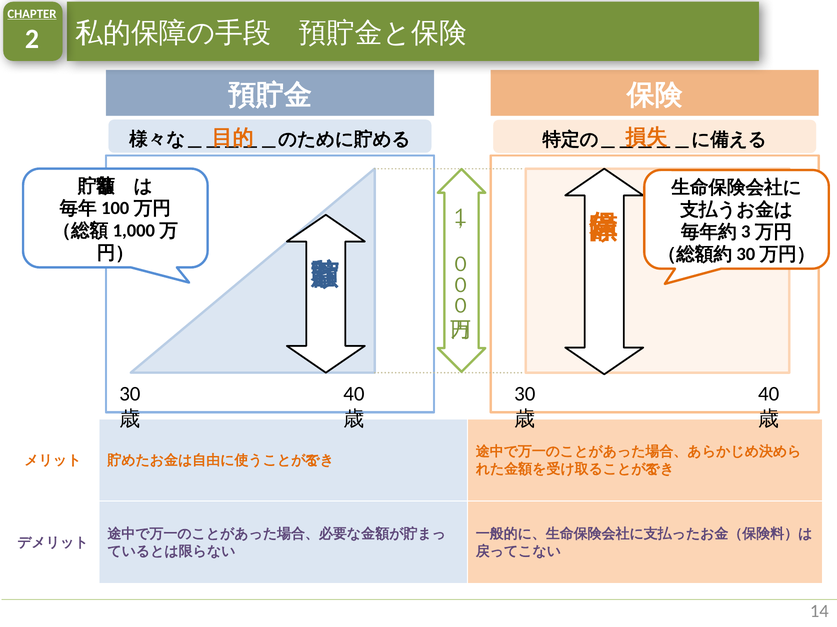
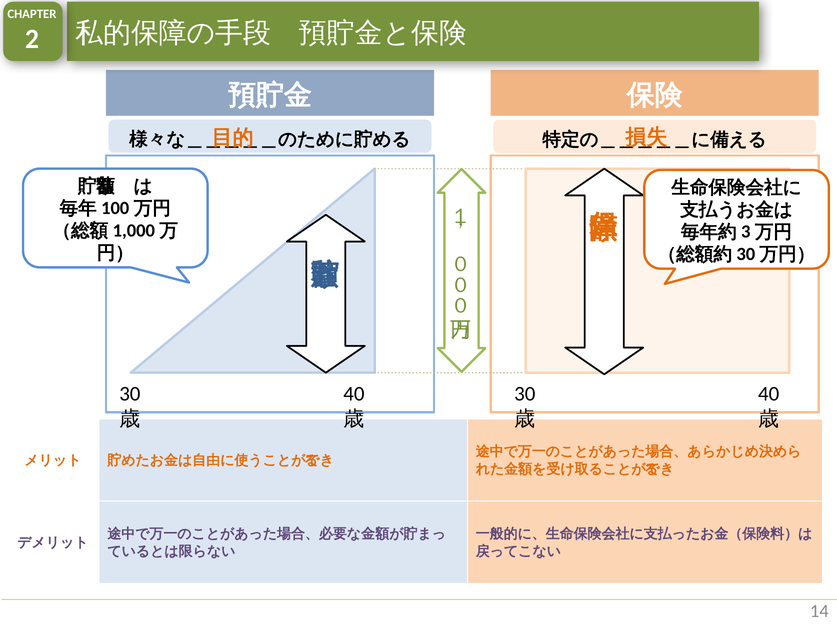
CHAPTER underline: present -> none
